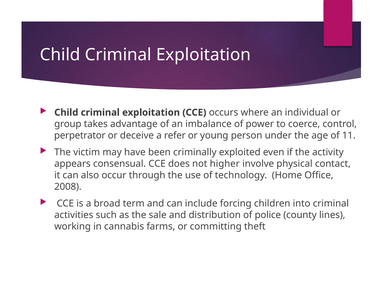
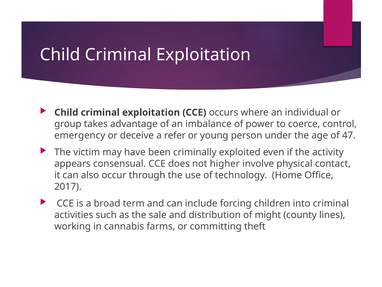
perpetrator: perpetrator -> emergency
11: 11 -> 47
2008: 2008 -> 2017
police: police -> might
